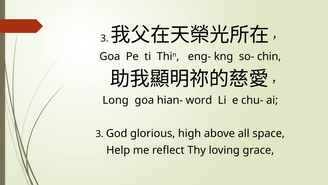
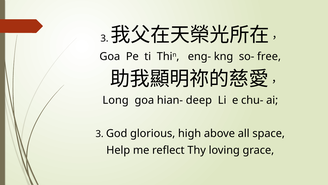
chin: chin -> free
word: word -> deep
